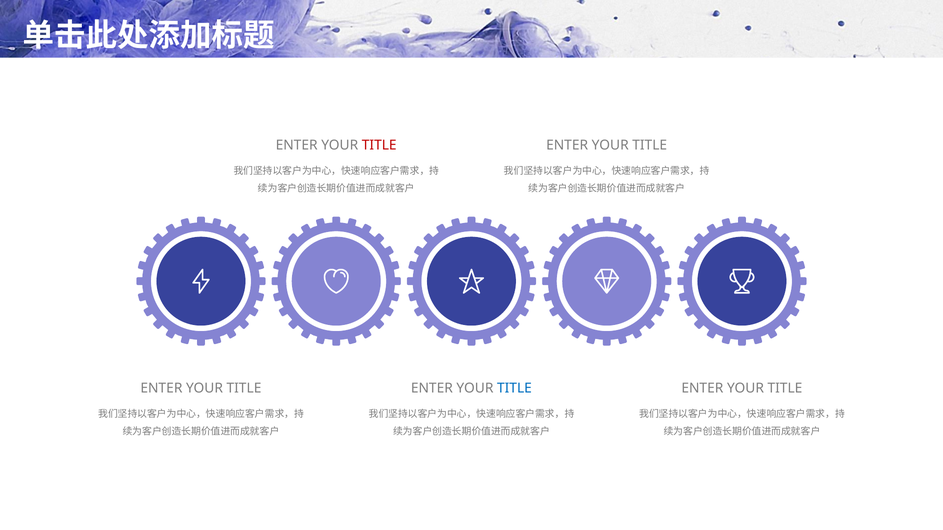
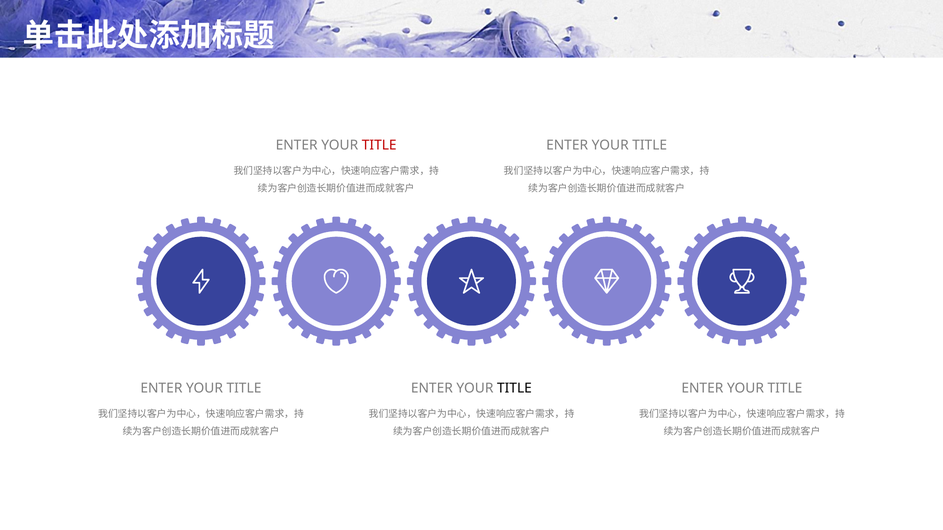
TITLE at (514, 389) colour: blue -> black
